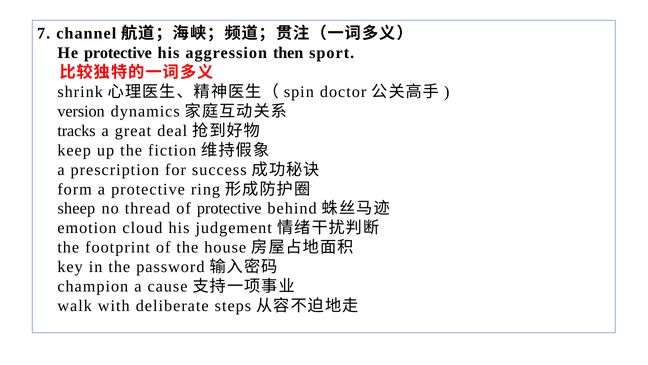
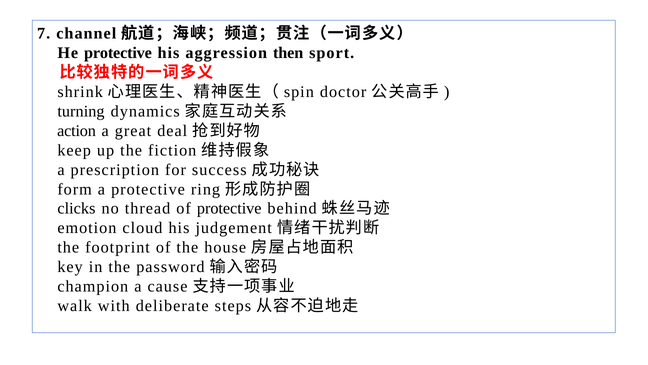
version: version -> turning
tracks: tracks -> action
sheep: sheep -> clicks
